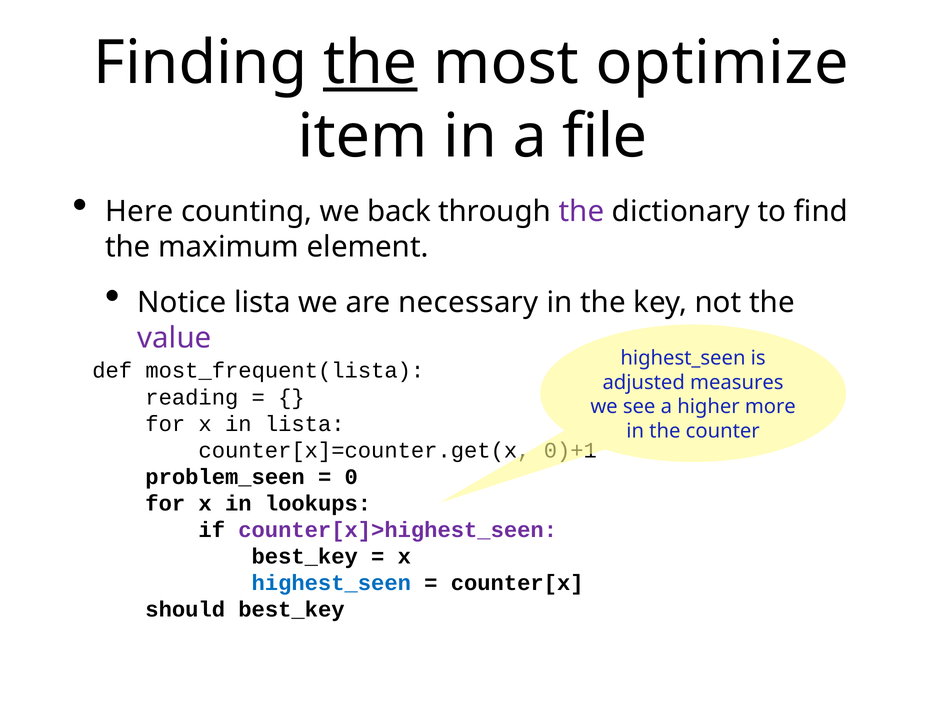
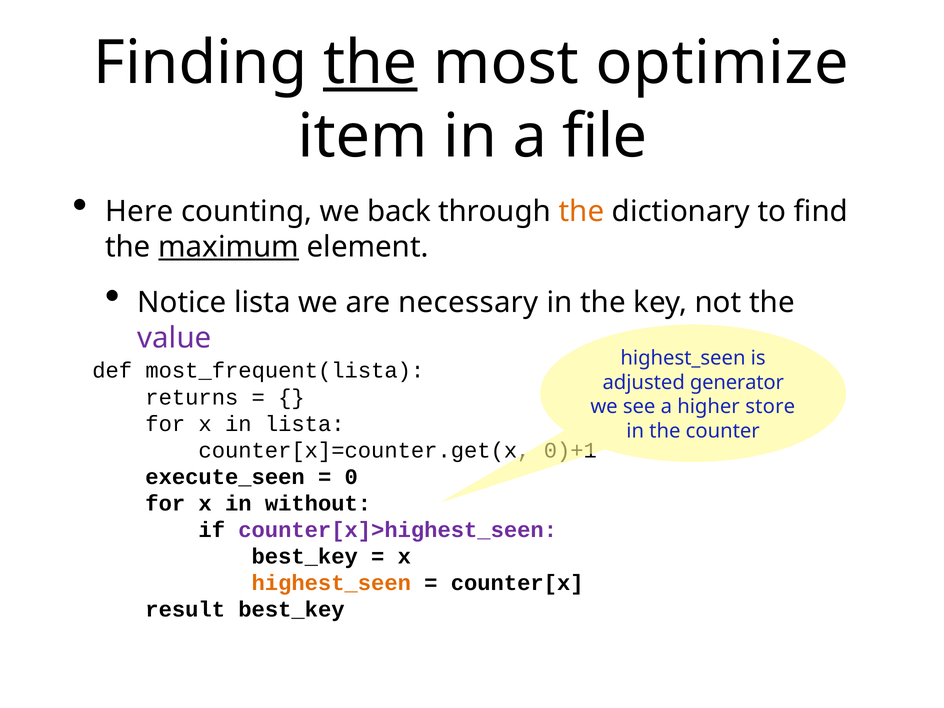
the at (581, 212) colour: purple -> orange
maximum underline: none -> present
measures: measures -> generator
reading: reading -> returns
more: more -> store
problem_seen: problem_seen -> execute_seen
lookups: lookups -> without
highest_seen at (331, 583) colour: blue -> orange
should: should -> result
